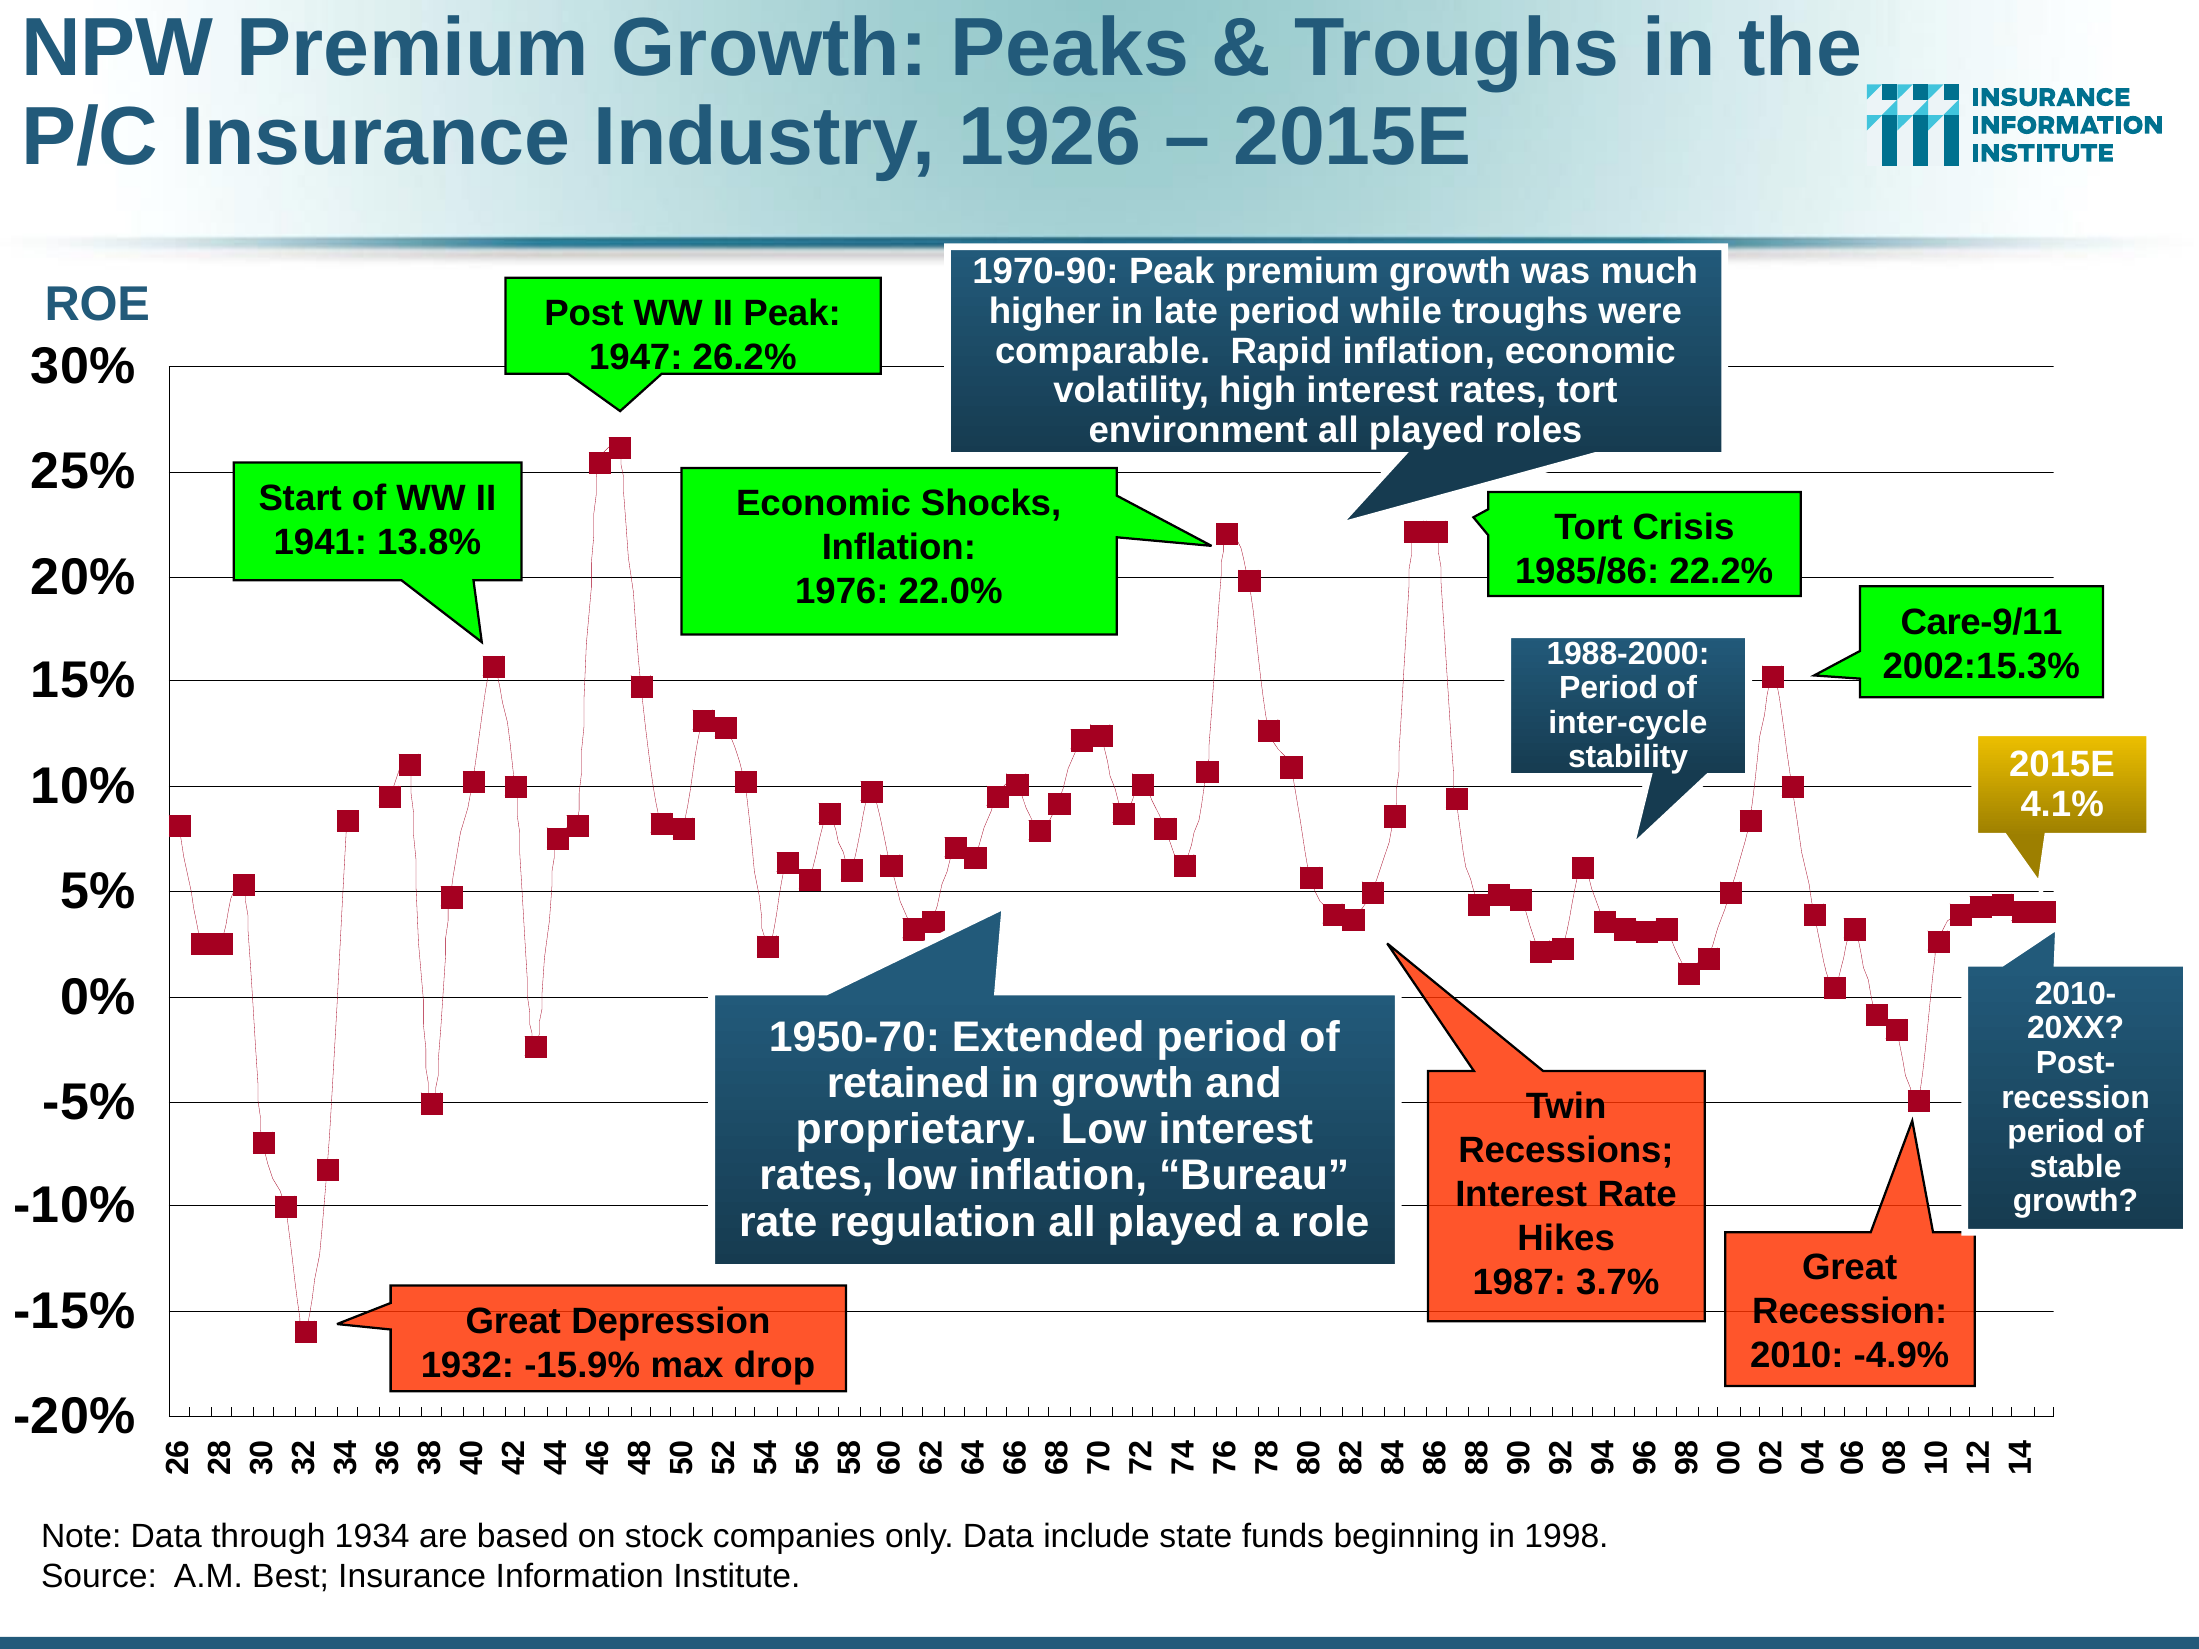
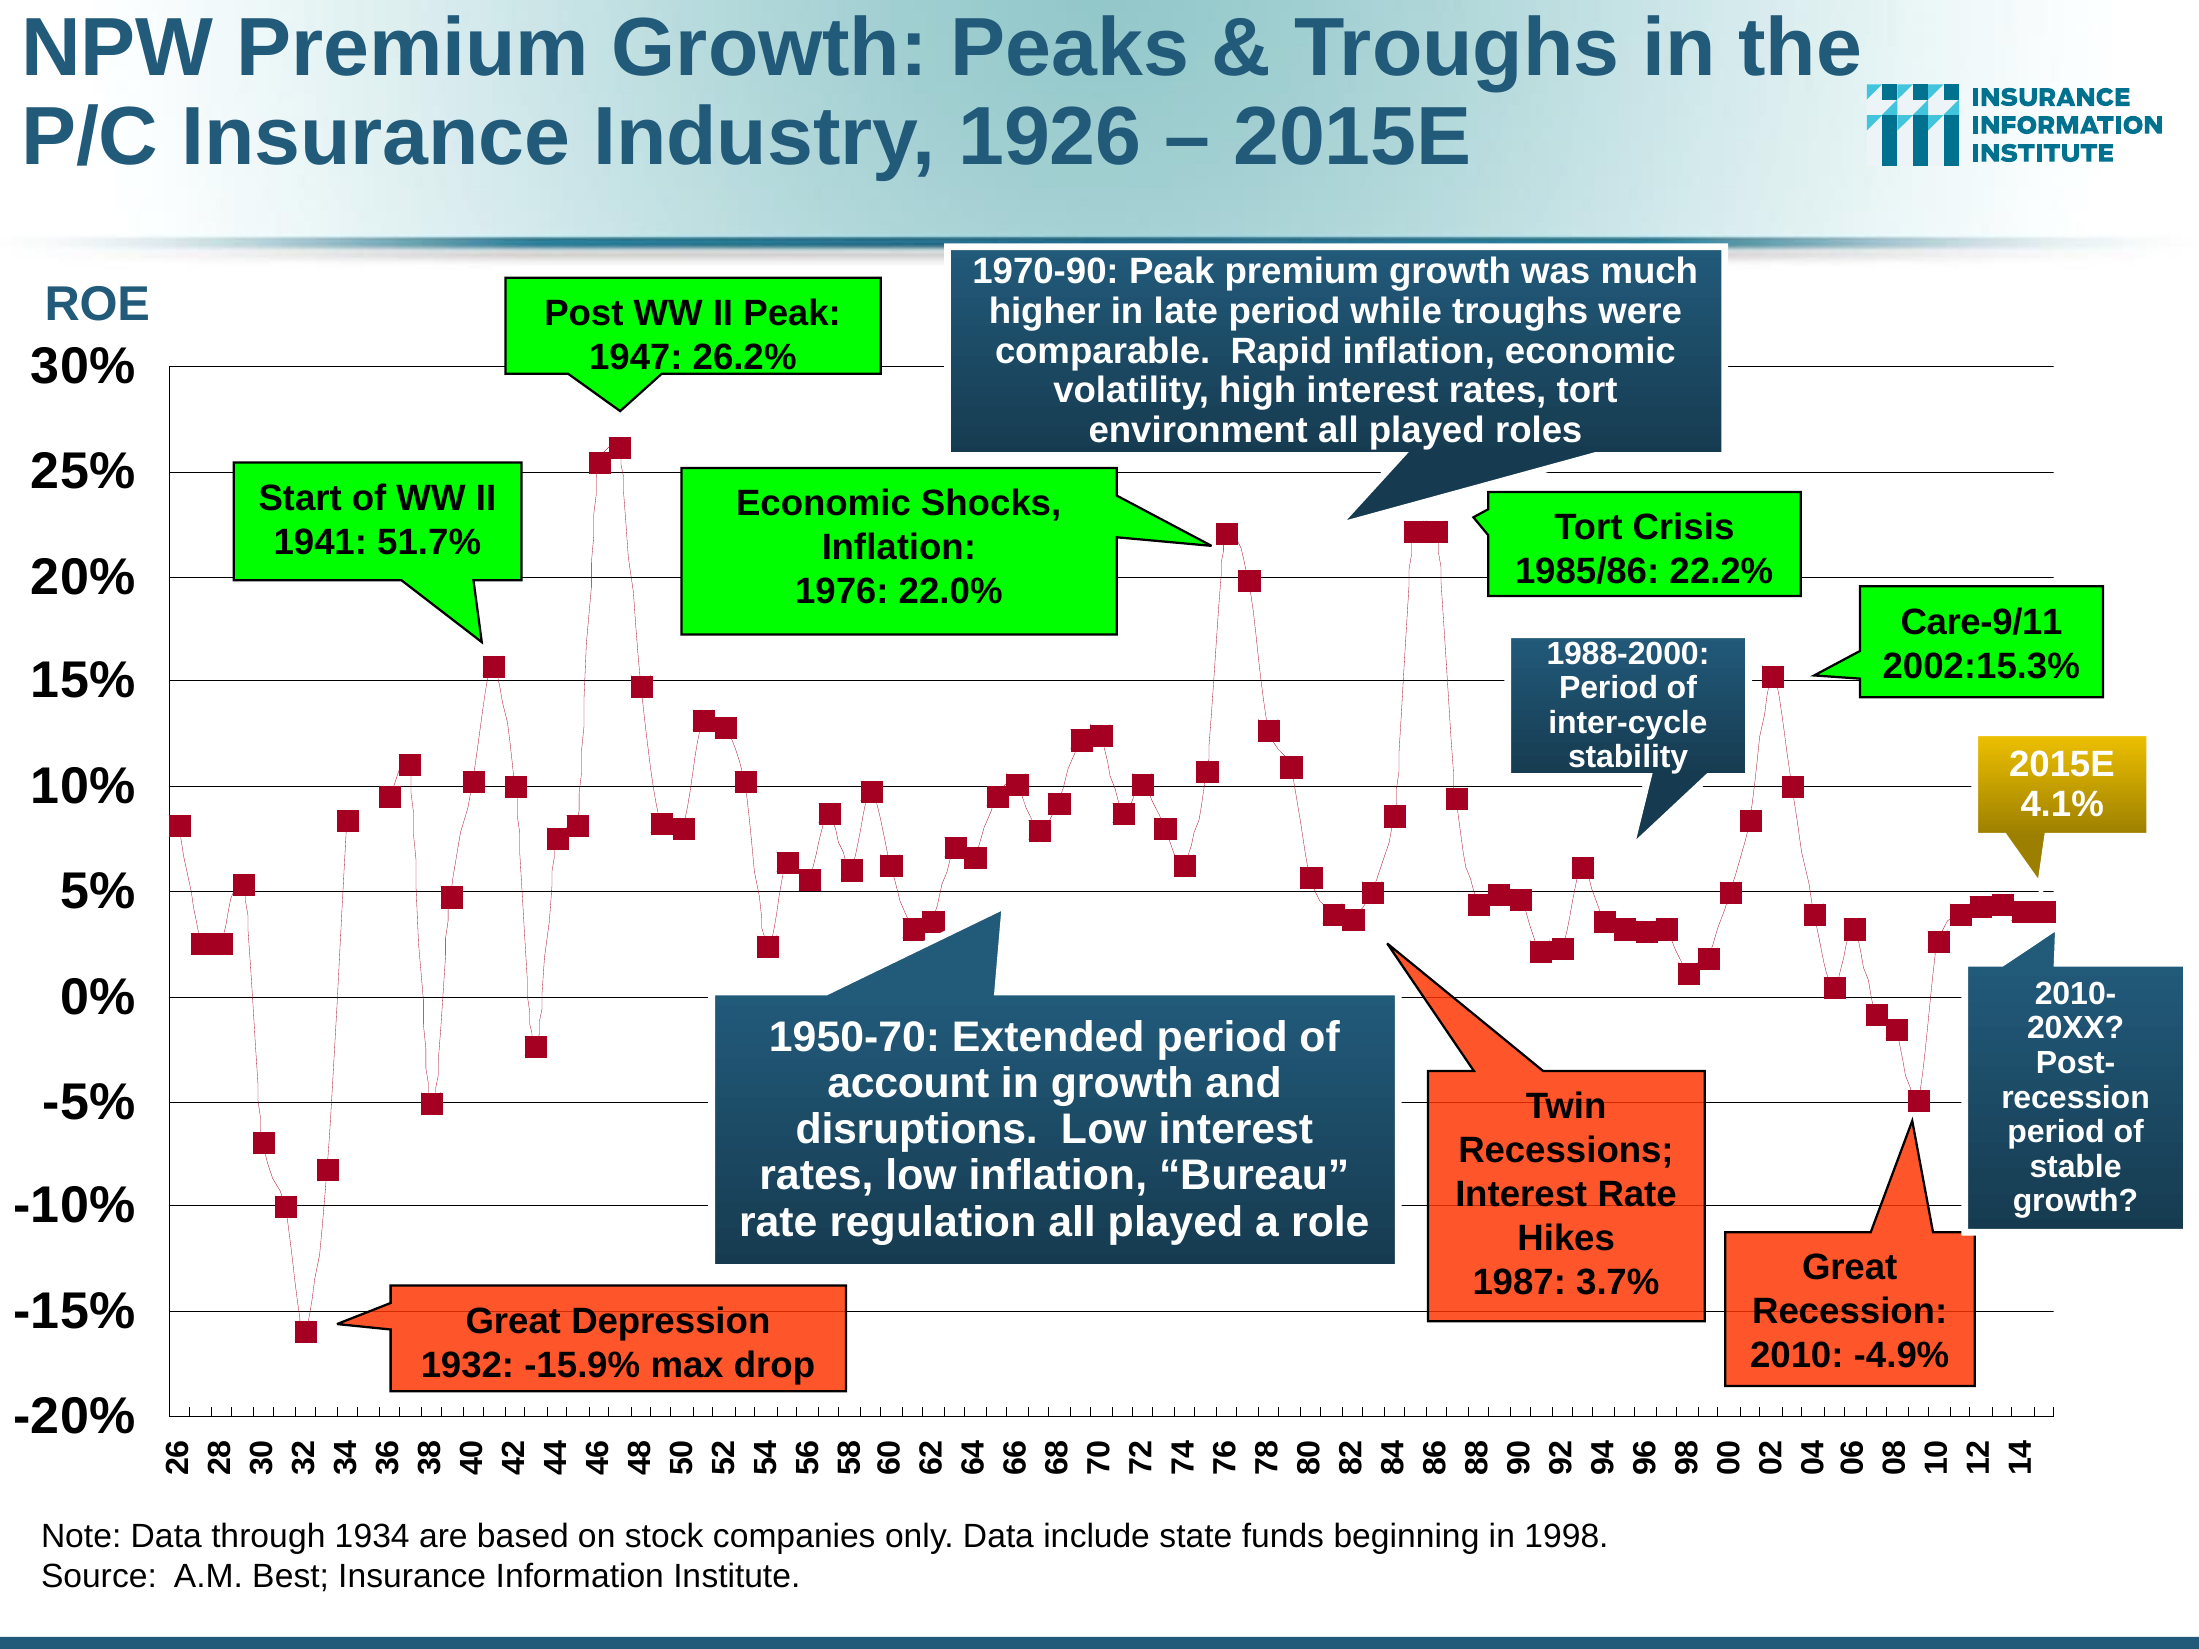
13.8%: 13.8% -> 51.7%
retained: retained -> account
proprietary: proprietary -> disruptions
